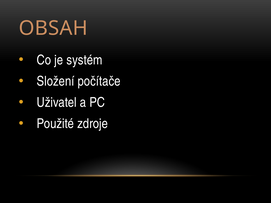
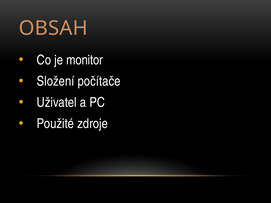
systém: systém -> monitor
